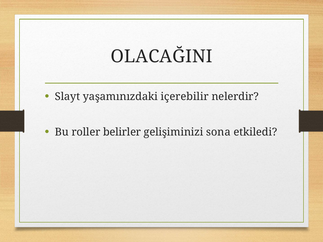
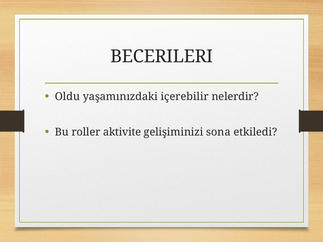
OLACAĞINI: OLACAĞINI -> BECERILERI
Slayt: Slayt -> Oldu
belirler: belirler -> aktivite
